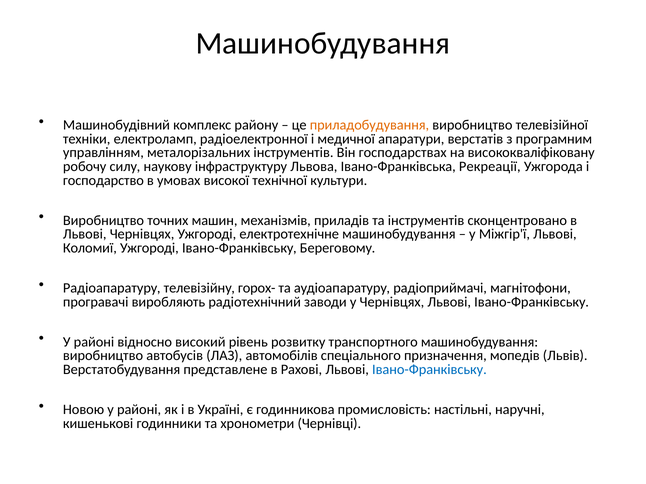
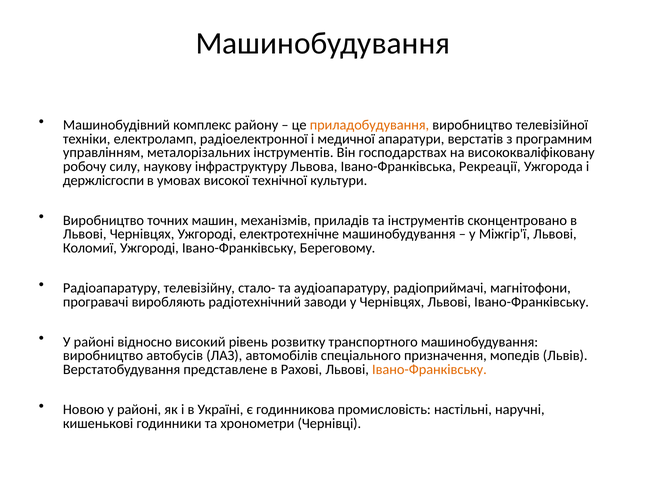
господарство: господарство -> держлісгоспи
горох-: горох- -> стало-
Івано-Франківську at (429, 370) colour: blue -> orange
